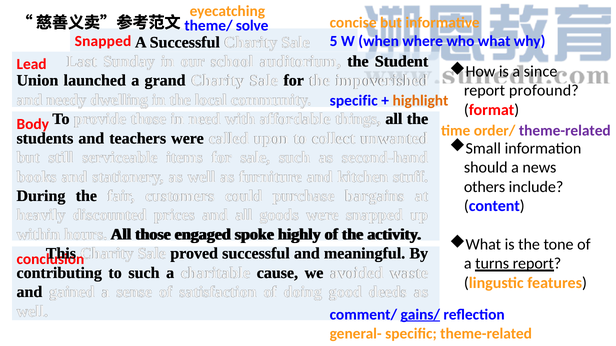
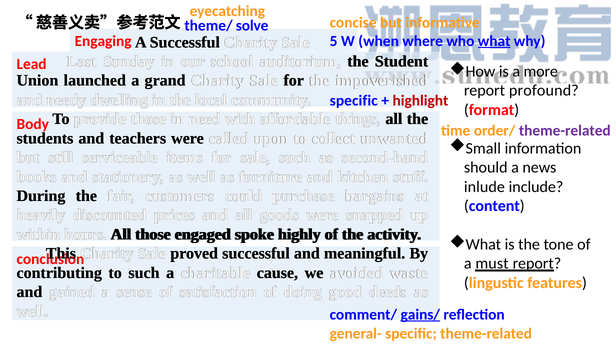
Snapped at (103, 41): Snapped -> Engaging
what at (494, 41) underline: none -> present
since: since -> more
highlight colour: orange -> red
others: others -> inlude
turns: turns -> must
